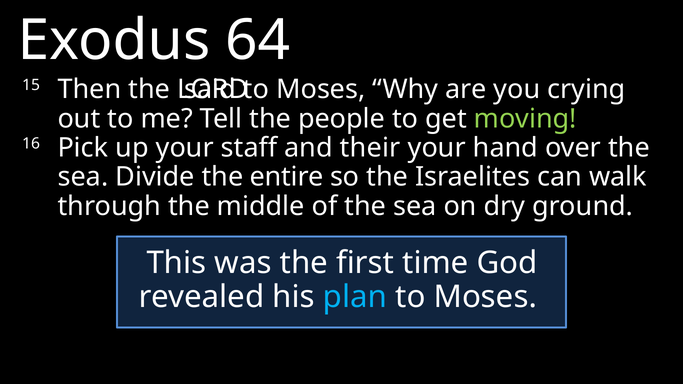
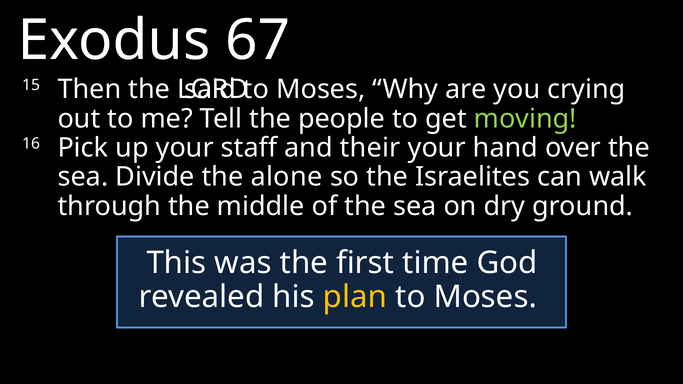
64: 64 -> 67
entire: entire -> alone
plan colour: light blue -> yellow
